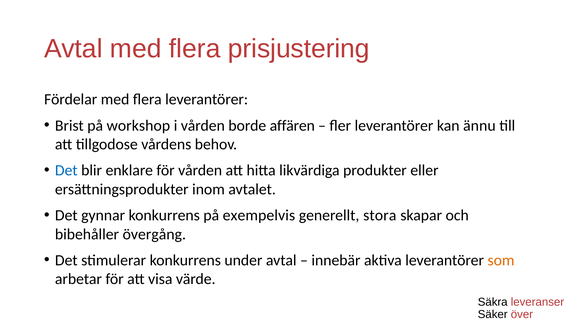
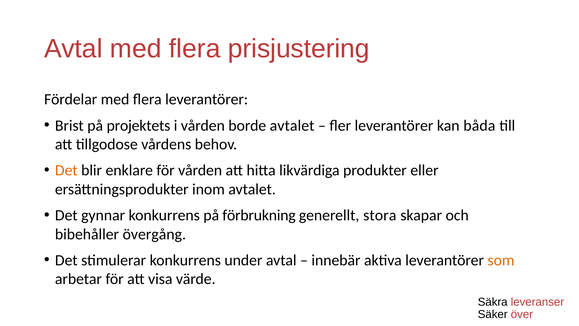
workshop: workshop -> projektets
borde affären: affären -> avtalet
ännu: ännu -> båda
Det at (66, 170) colour: blue -> orange
exempelvis: exempelvis -> förbrukning
